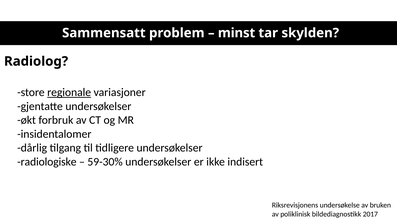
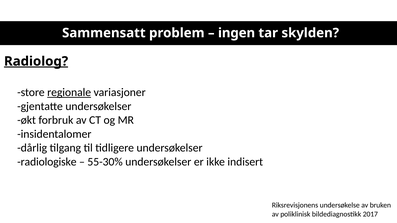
minst: minst -> ingen
Radiolog underline: none -> present
59-30%: 59-30% -> 55-30%
